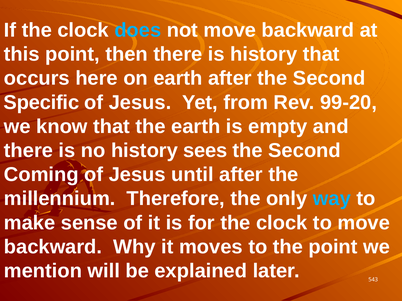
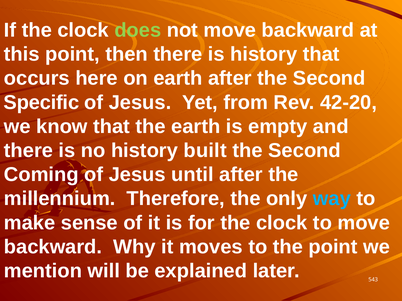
does colour: light blue -> light green
99-20: 99-20 -> 42-20
sees: sees -> built
